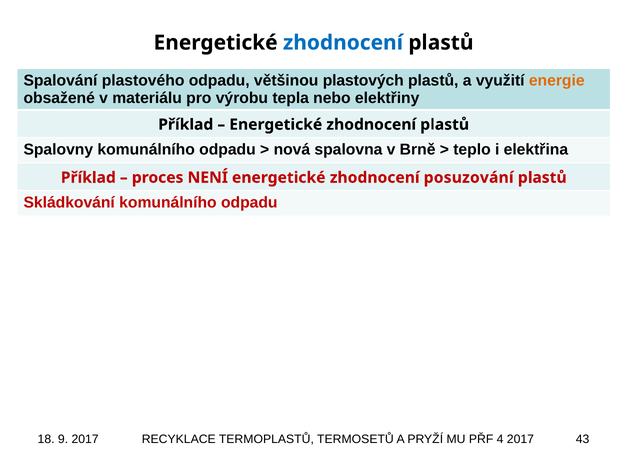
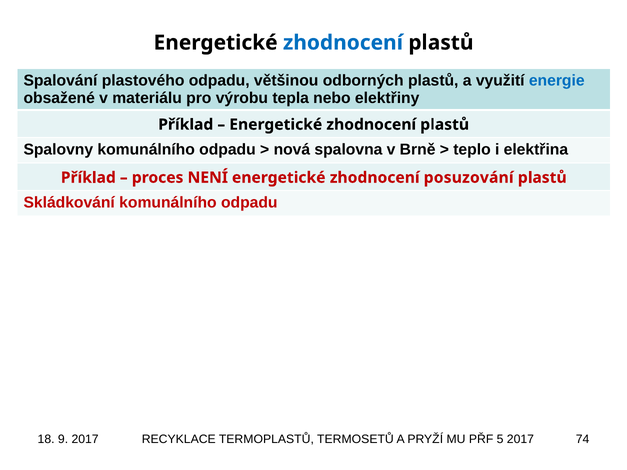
plastových: plastových -> odborných
energie colour: orange -> blue
4: 4 -> 5
43: 43 -> 74
